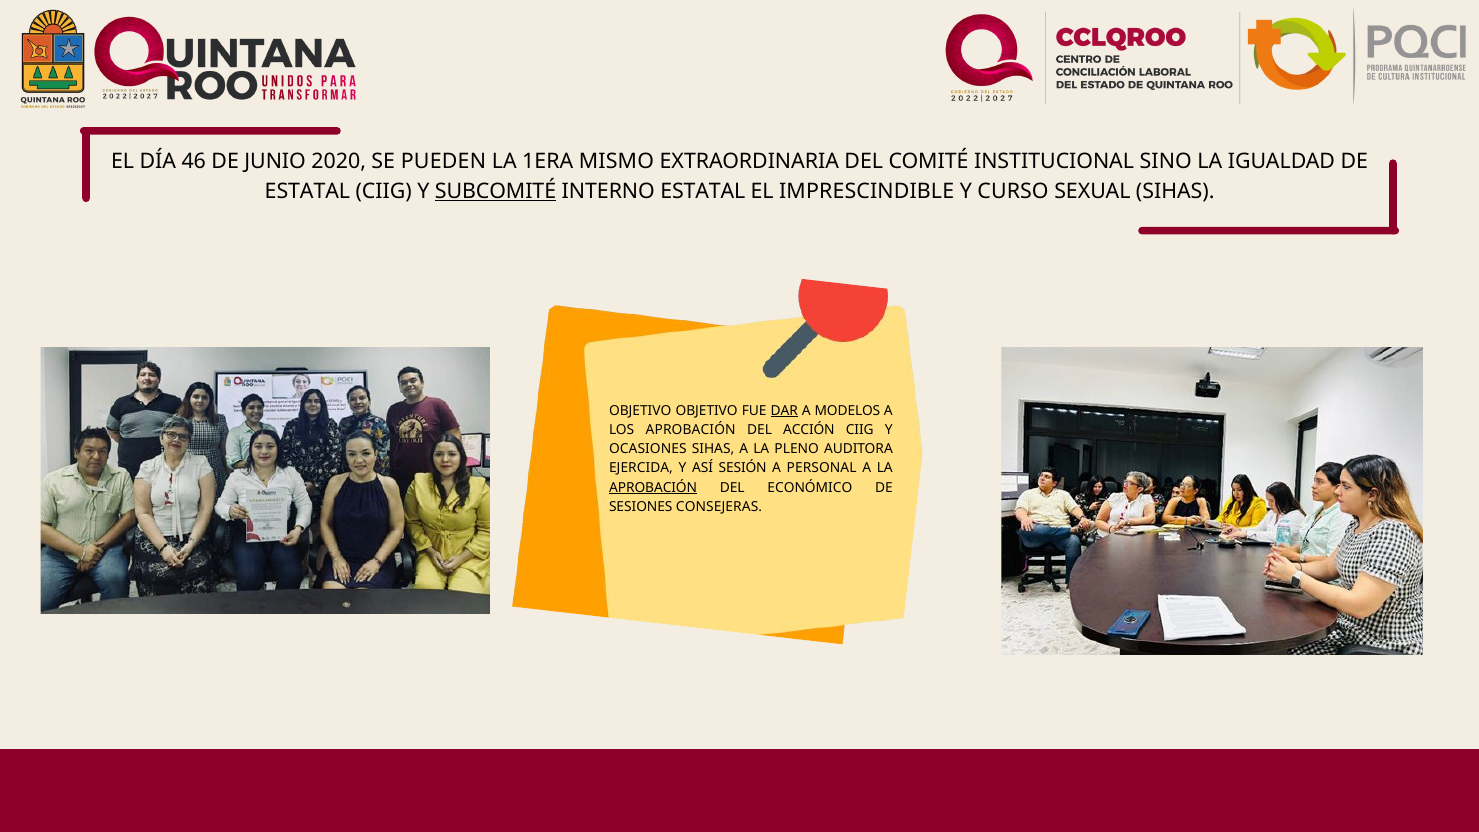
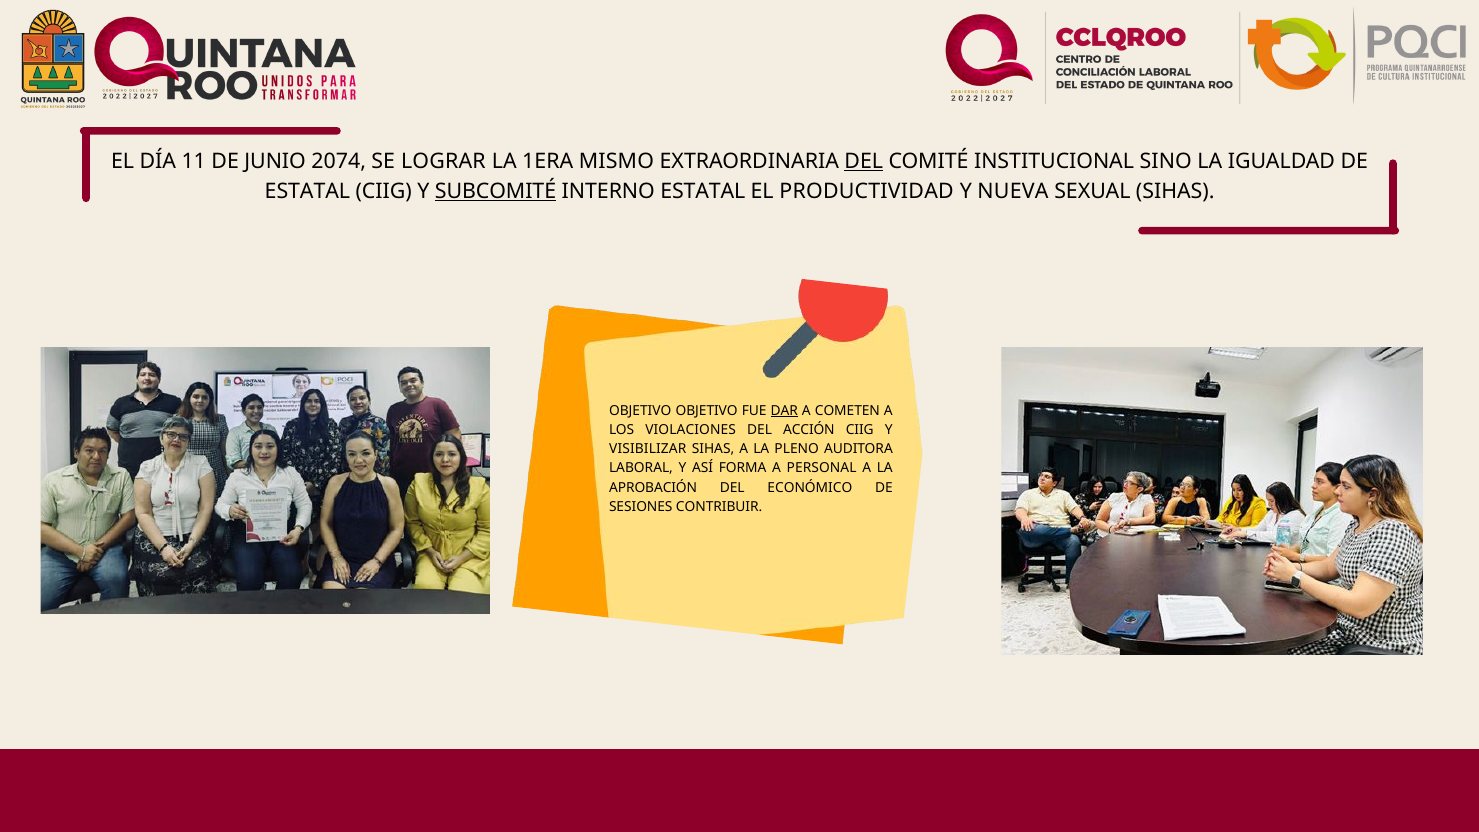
46: 46 -> 11
2020: 2020 -> 2074
PUEDEN: PUEDEN -> LOGRAR
DEL at (864, 161) underline: none -> present
IMPRESCINDIBLE: IMPRESCINDIBLE -> PRODUCTIVIDAD
CURSO: CURSO -> NUEVA
MODELOS: MODELOS -> COMETEN
LOS APROBACIÓN: APROBACIÓN -> VIOLACIONES
OCASIONES: OCASIONES -> VISIBILIZAR
EJERCIDA: EJERCIDA -> LABORAL
SESIÓN: SESIÓN -> FORMA
APROBACIÓN at (653, 488) underline: present -> none
CONSEJERAS: CONSEJERAS -> CONTRIBUIR
